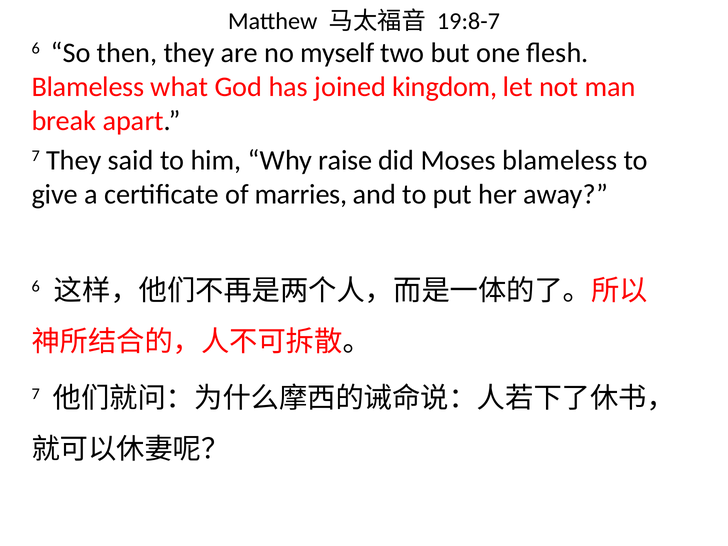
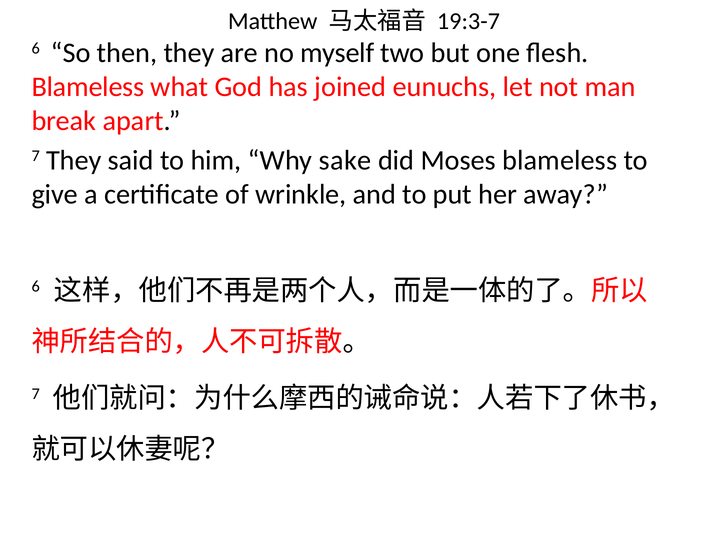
19:8-7: 19:8-7 -> 19:3-7
kingdom: kingdom -> eunuchs
raise: raise -> sake
marries: marries -> wrinkle
